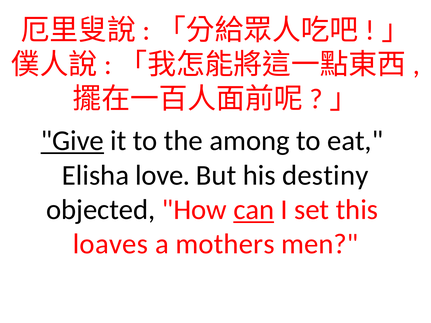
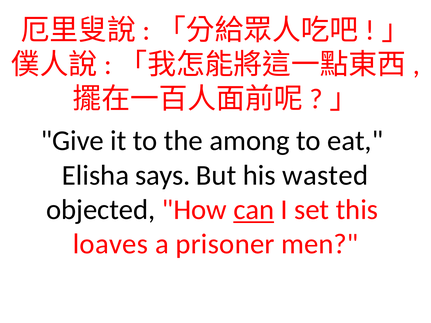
Give underline: present -> none
love: love -> says
destiny: destiny -> wasted
mothers: mothers -> prisoner
